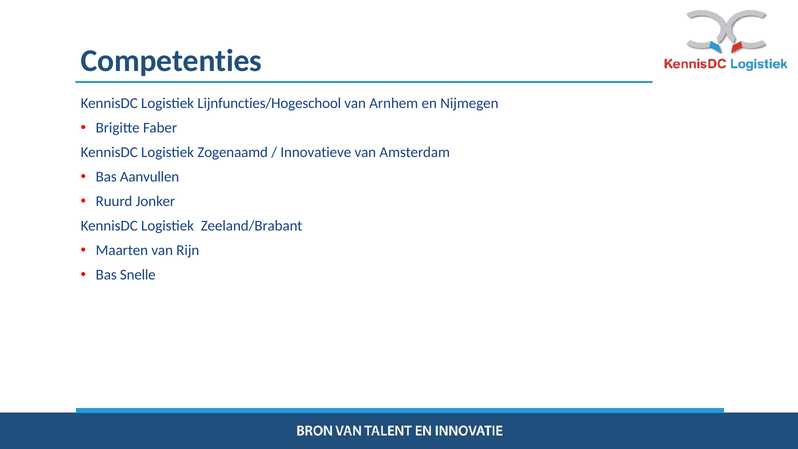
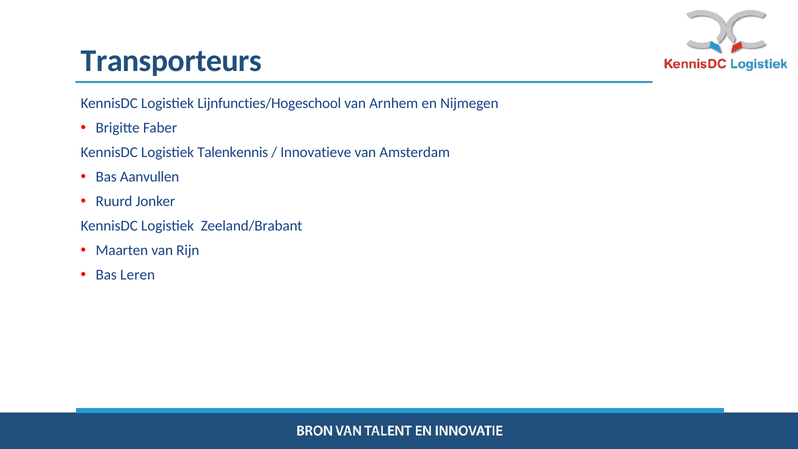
Competenties: Competenties -> Transporteurs
Zogenaamd: Zogenaamd -> Talenkennis
Snelle: Snelle -> Leren
